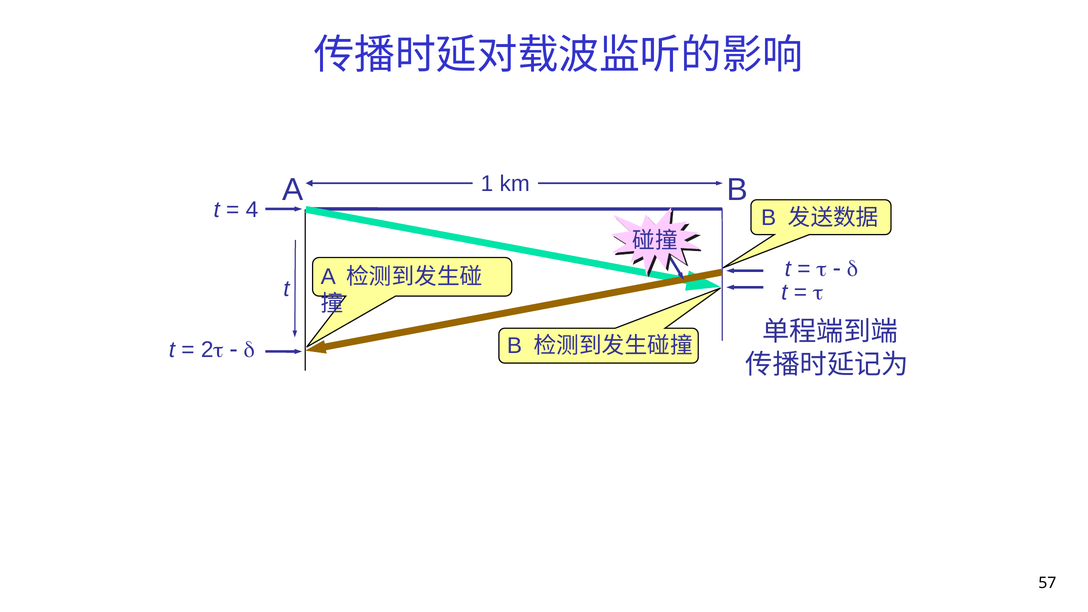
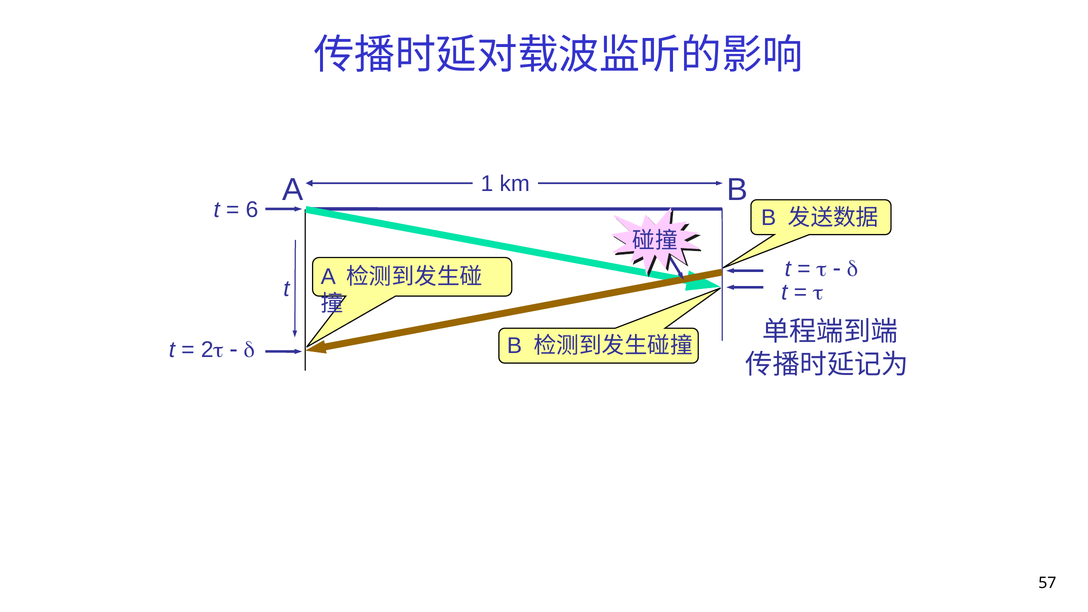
4: 4 -> 6
